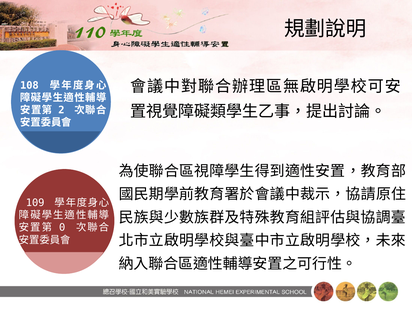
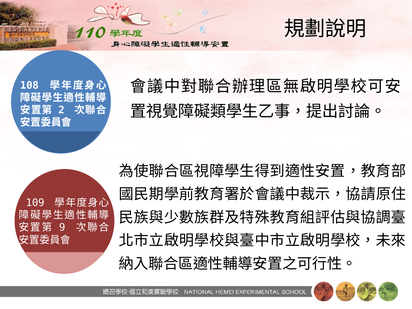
0: 0 -> 9
